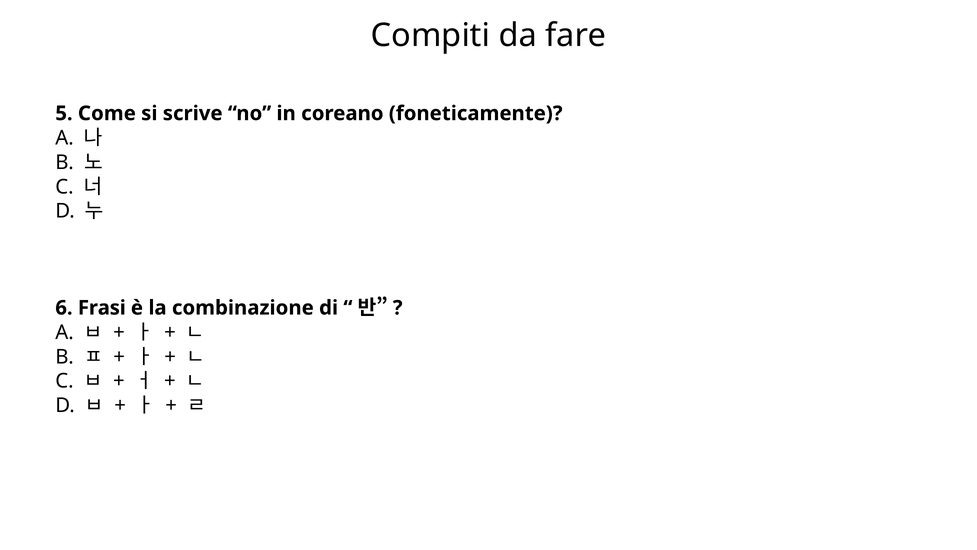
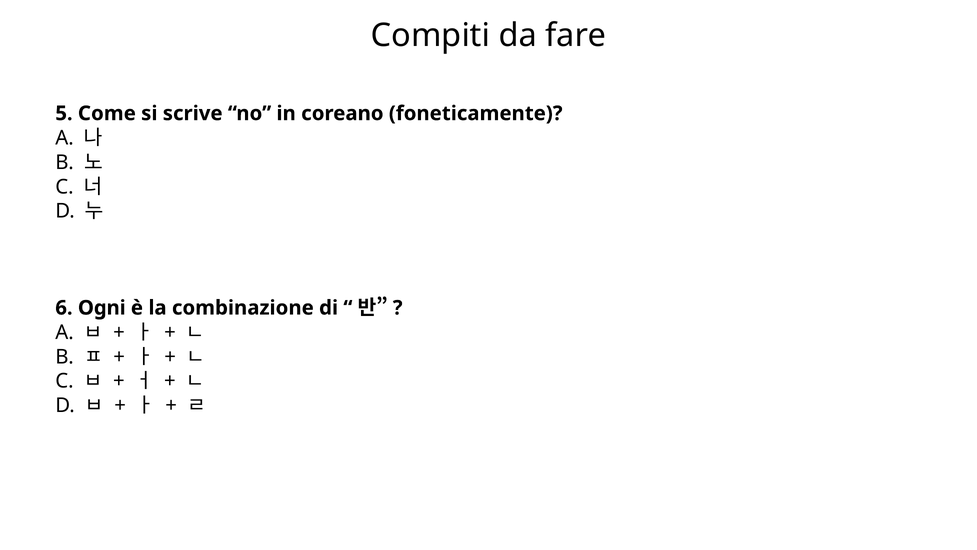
Frasi: Frasi -> Ogni
